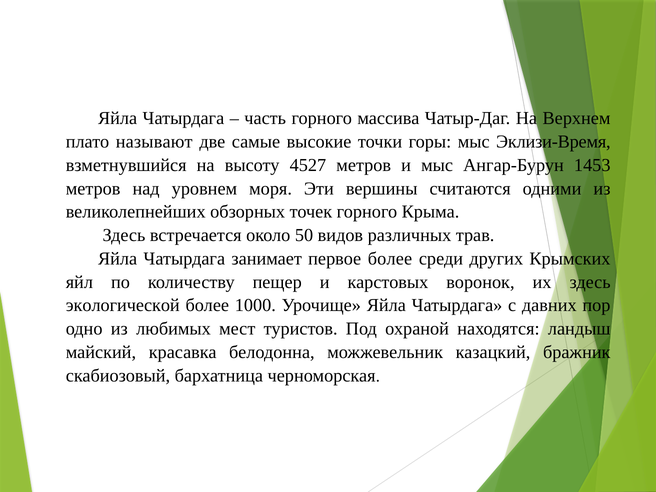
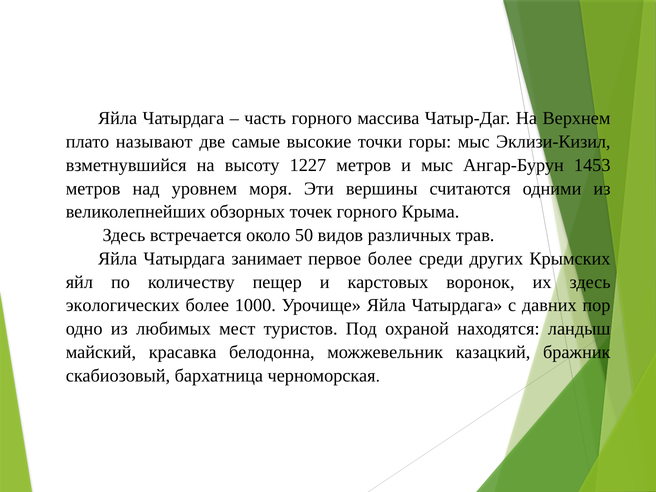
Эклизи-Время: Эклизи-Время -> Эклизи-Кизил
4527: 4527 -> 1227
экологической: экологической -> экологических
